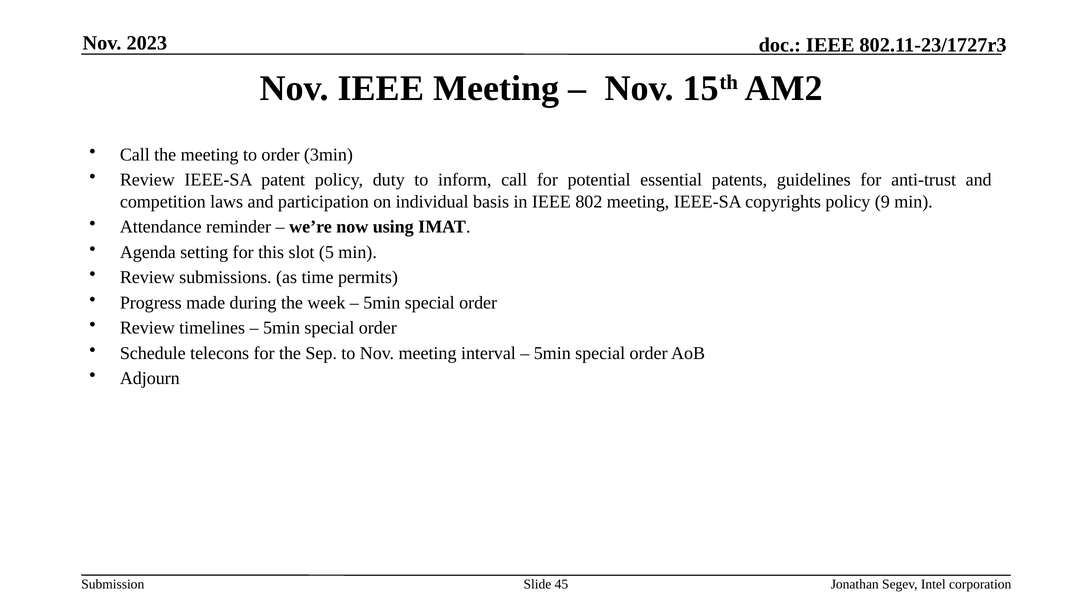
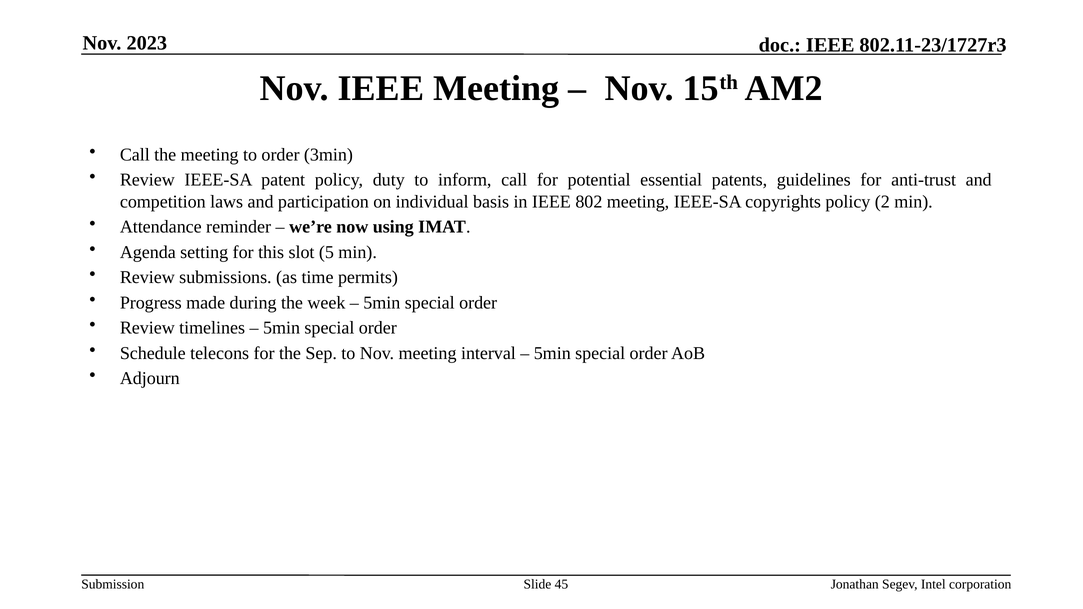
9: 9 -> 2
